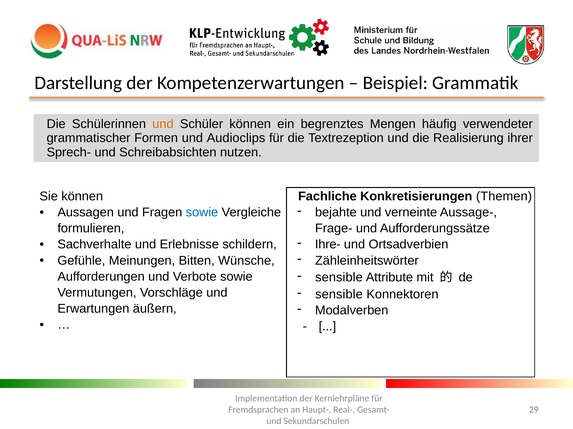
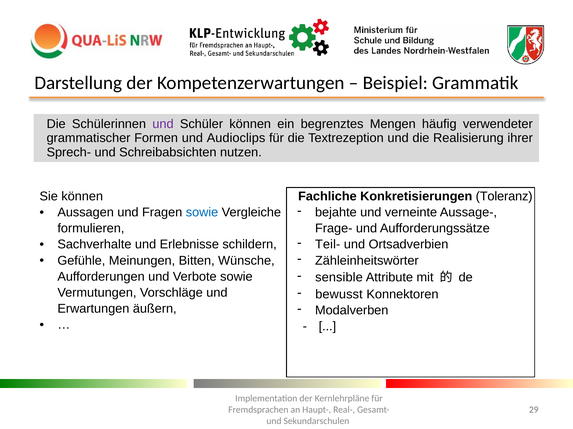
und at (163, 124) colour: orange -> purple
Themen: Themen -> Toleranz
Ihre-: Ihre- -> Teil-
sensible at (339, 295): sensible -> bewusst
